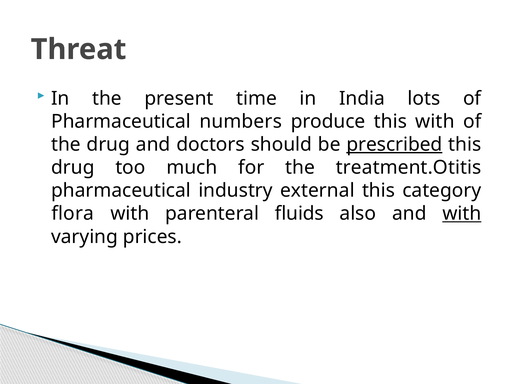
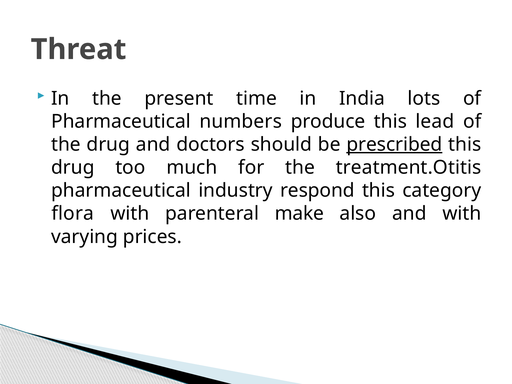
this with: with -> lead
external: external -> respond
fluids: fluids -> make
with at (462, 214) underline: present -> none
